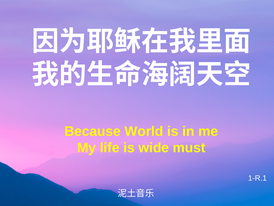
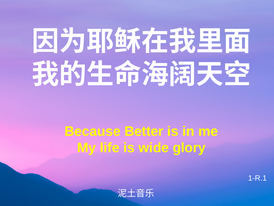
World: World -> Better
must: must -> glory
